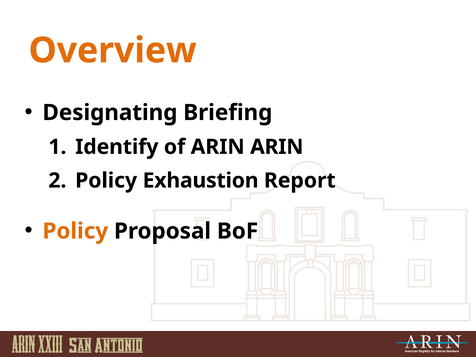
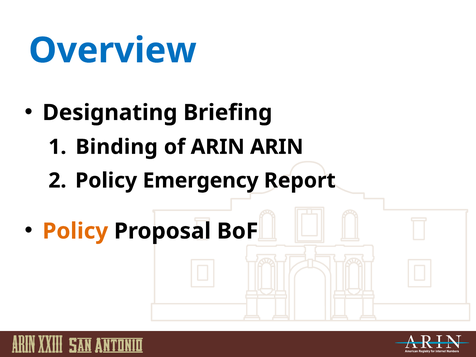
Overview colour: orange -> blue
Identify: Identify -> Binding
Exhaustion: Exhaustion -> Emergency
